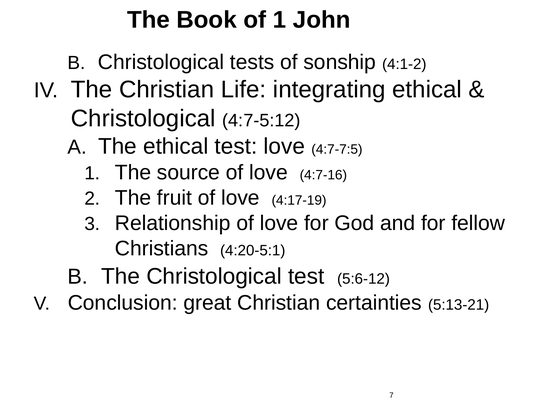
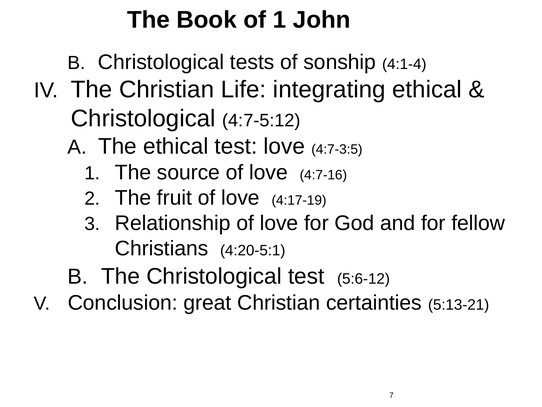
4:1-2: 4:1-2 -> 4:1-4
4:7-7:5: 4:7-7:5 -> 4:7-3:5
